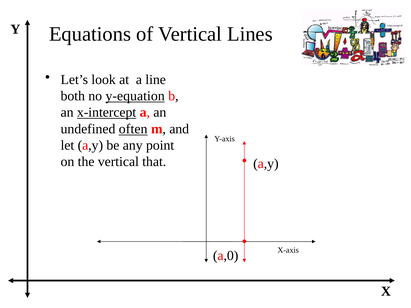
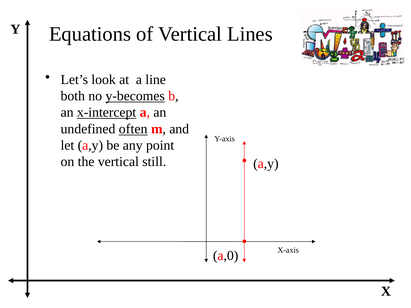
y-equation: y-equation -> y-becomes
that: that -> still
